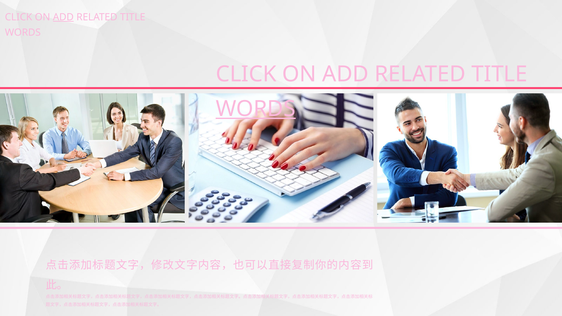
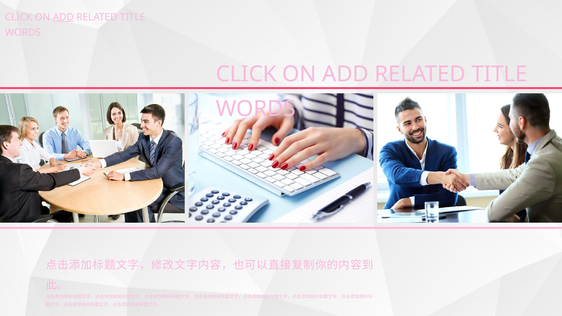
WORDS at (256, 109) underline: present -> none
